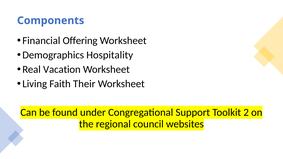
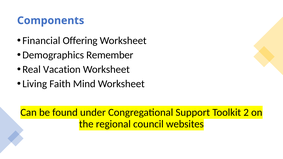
Hospitality: Hospitality -> Remember
Their: Their -> Mind
